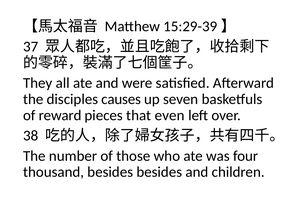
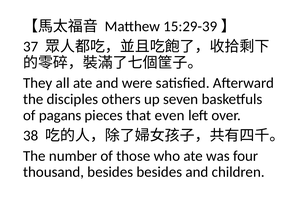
causes: causes -> others
reward: reward -> pagans
